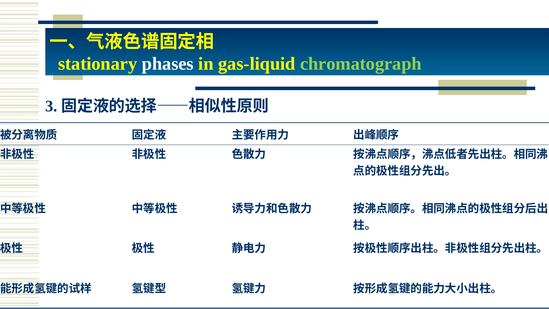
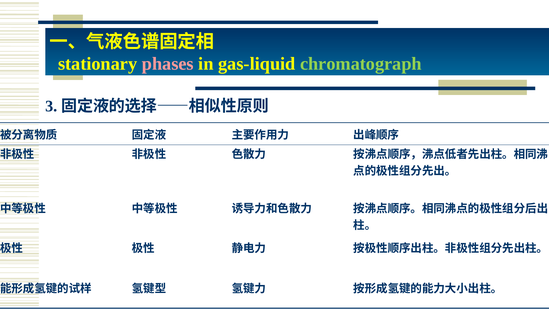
phases colour: white -> pink
